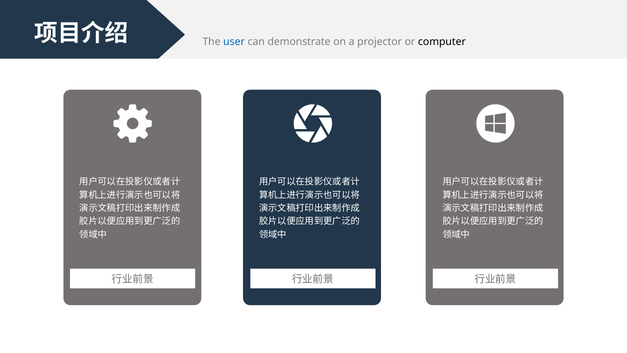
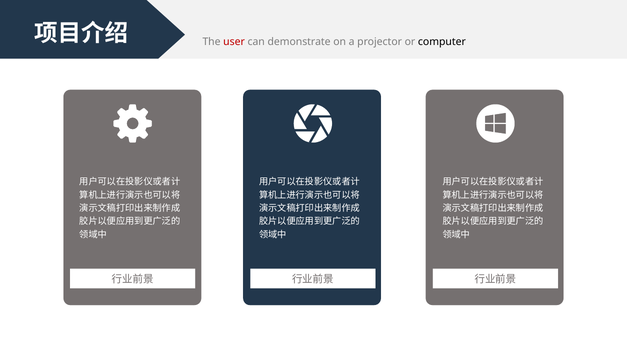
user colour: blue -> red
